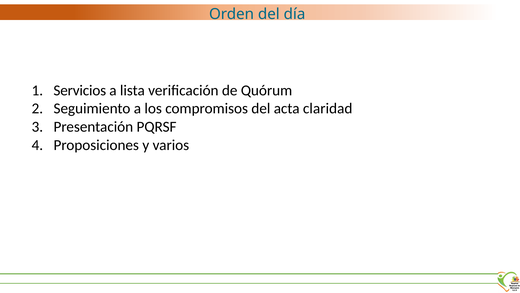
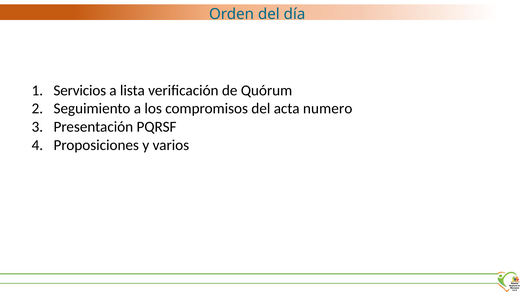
claridad: claridad -> numero
